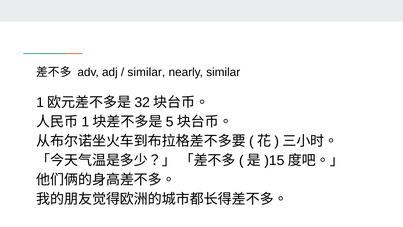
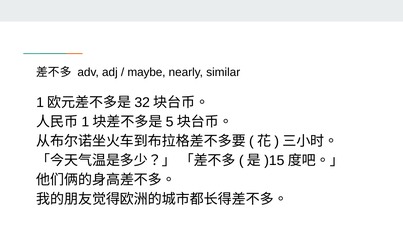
similar at (146, 72): similar -> maybe
